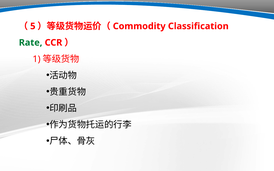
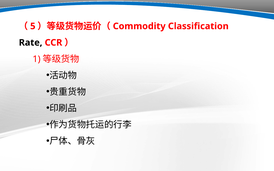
Rate colour: green -> black
